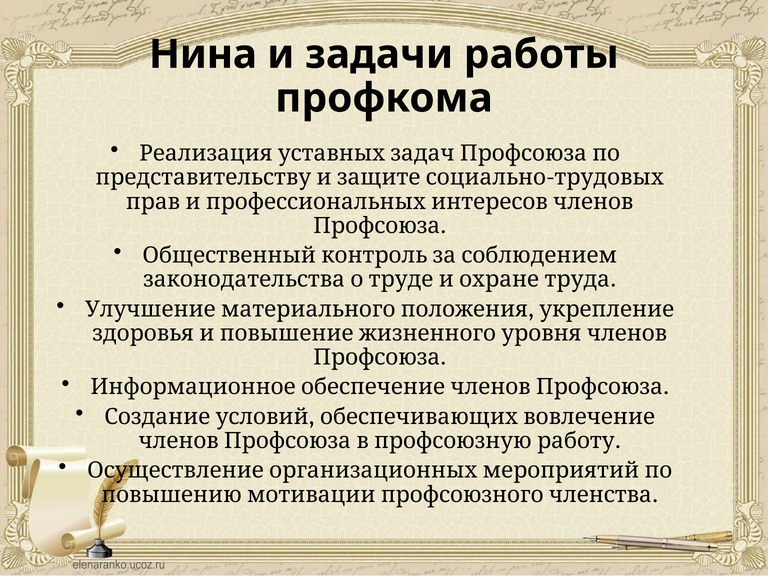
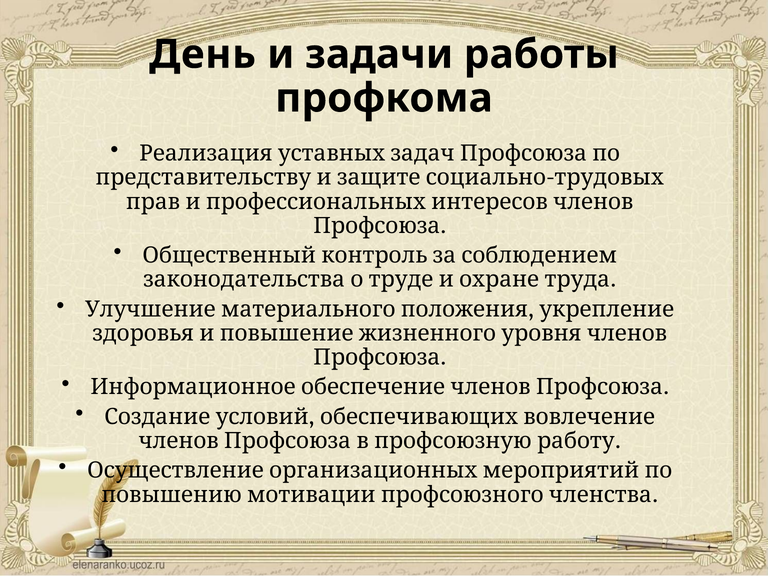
Нина: Нина -> День
